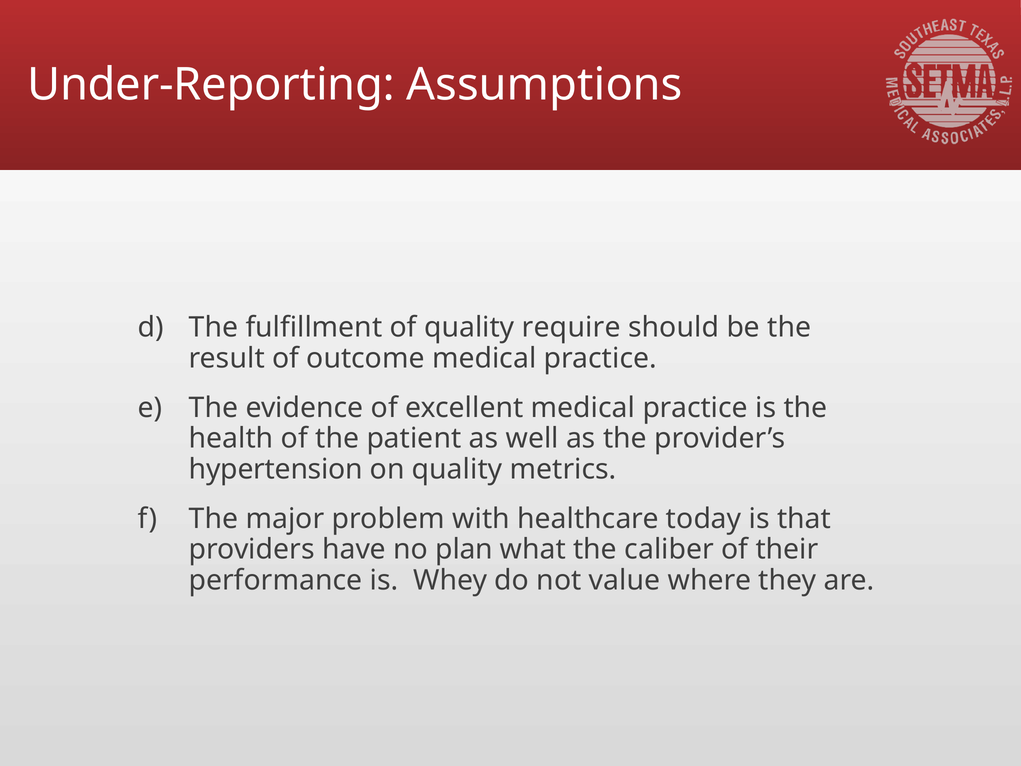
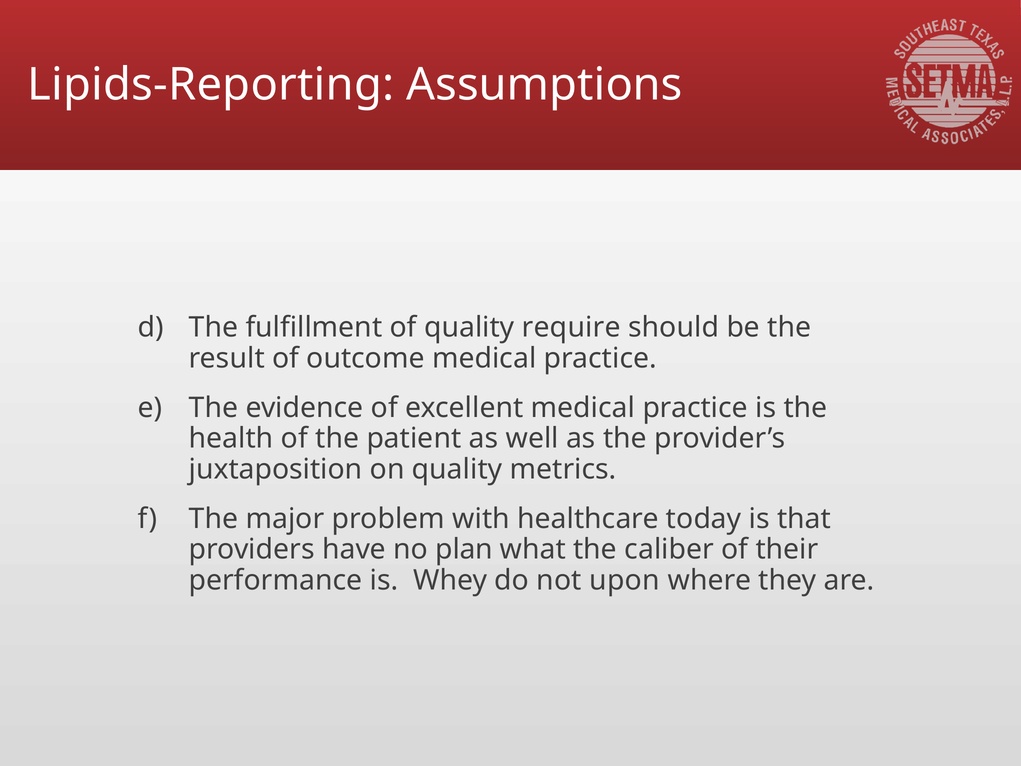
Under-Reporting: Under-Reporting -> Lipids-Reporting
hypertension: hypertension -> juxtaposition
value: value -> upon
